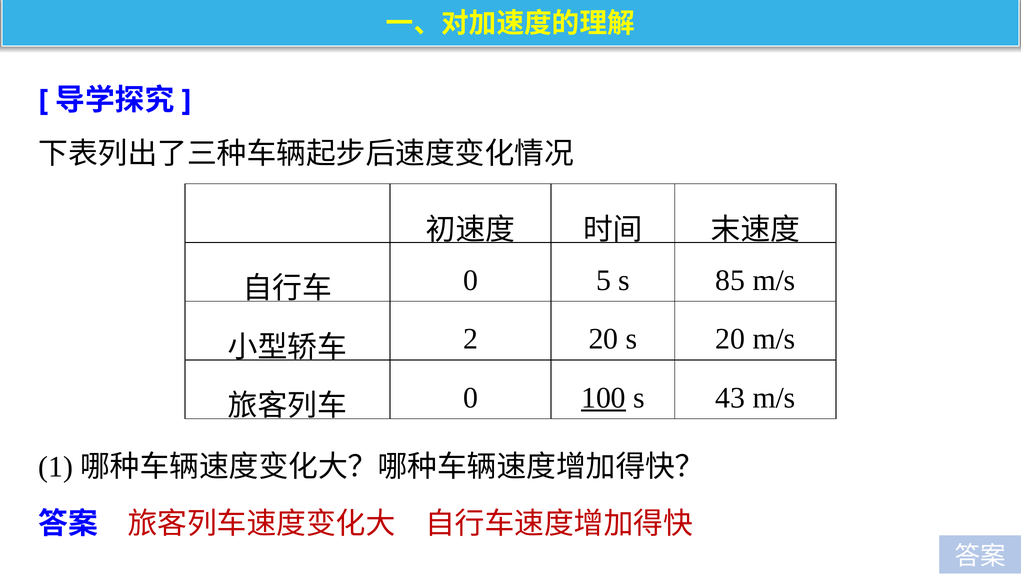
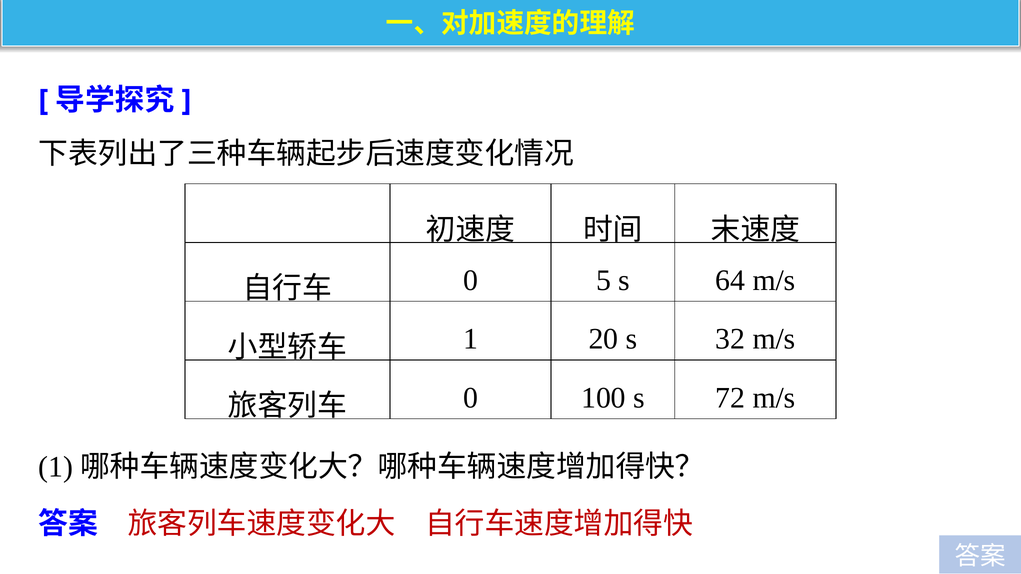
85: 85 -> 64
2 at (471, 339): 2 -> 1
s 20: 20 -> 32
100 underline: present -> none
43: 43 -> 72
